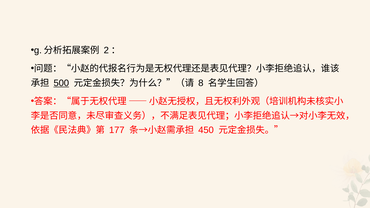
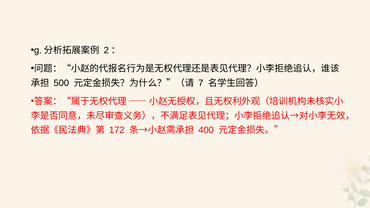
500 underline: present -> none
8: 8 -> 7
177: 177 -> 172
450: 450 -> 400
